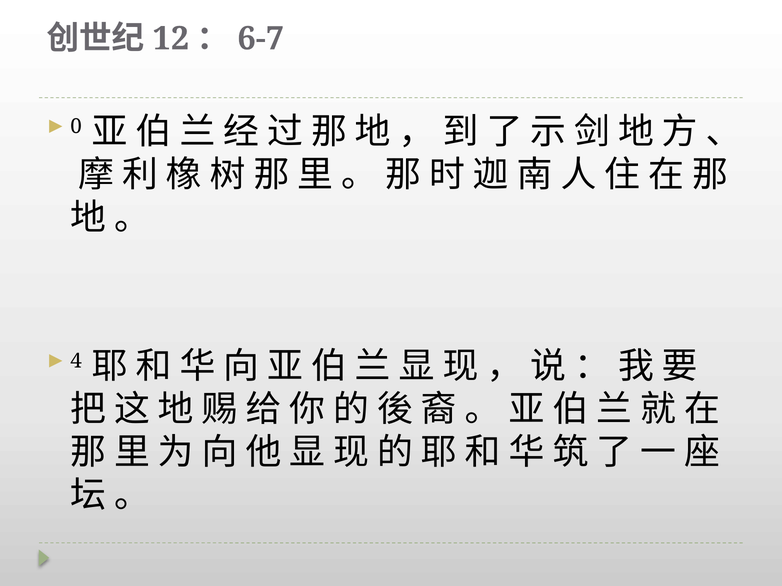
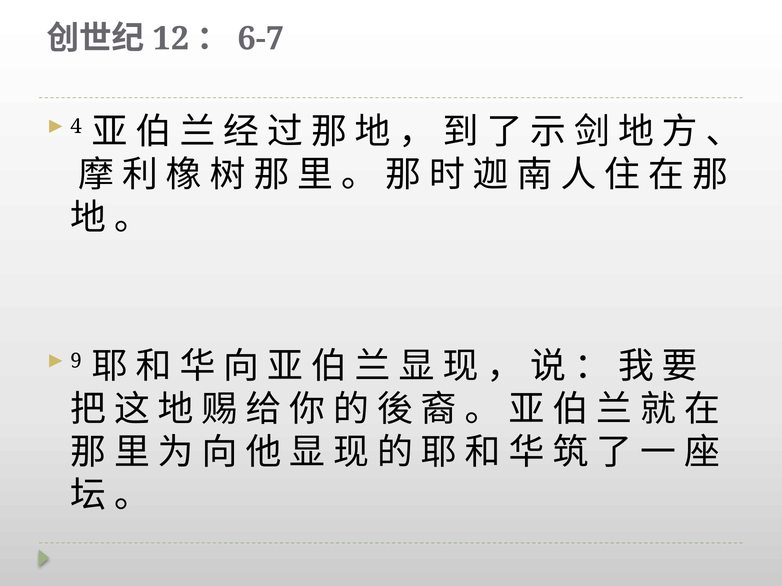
0: 0 -> 4
4: 4 -> 9
